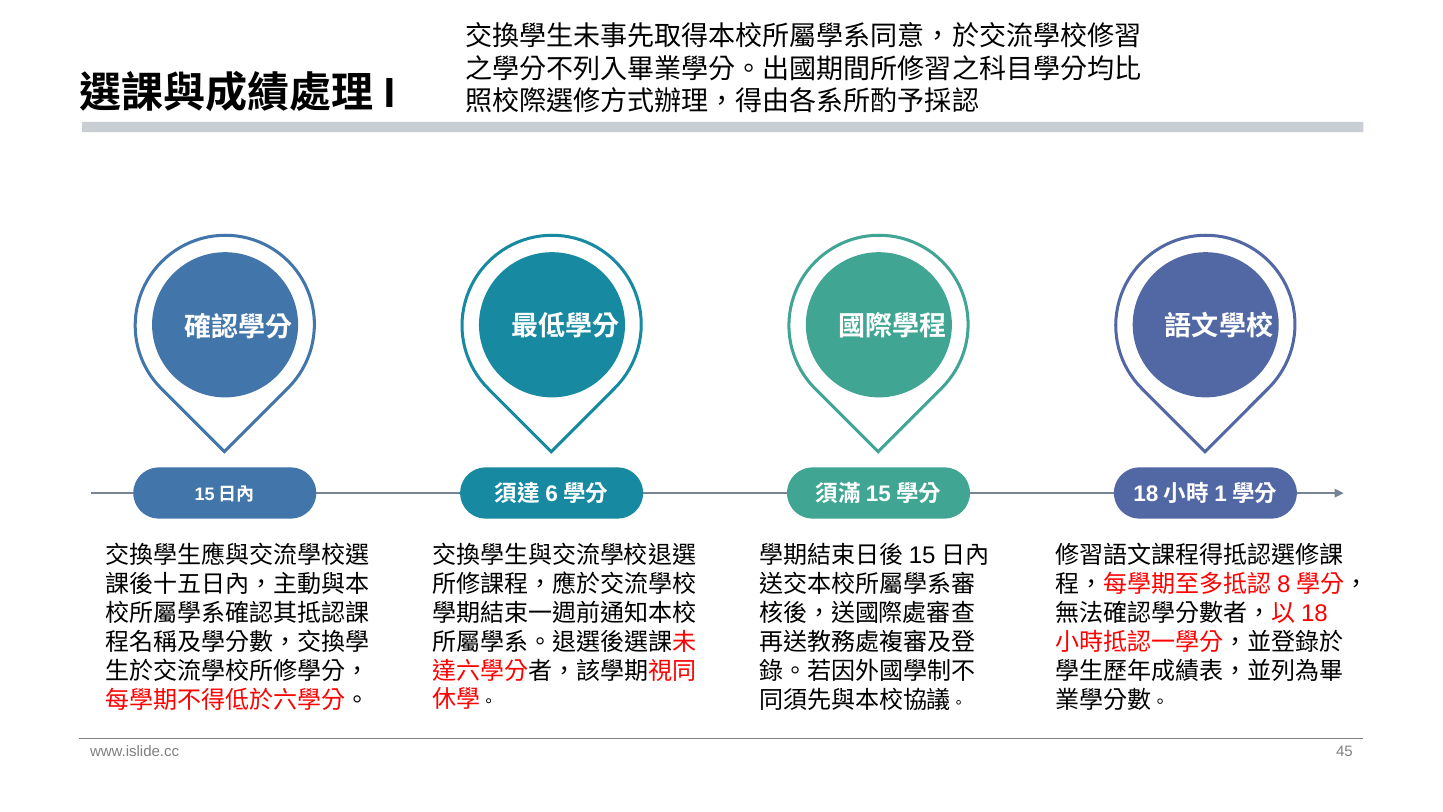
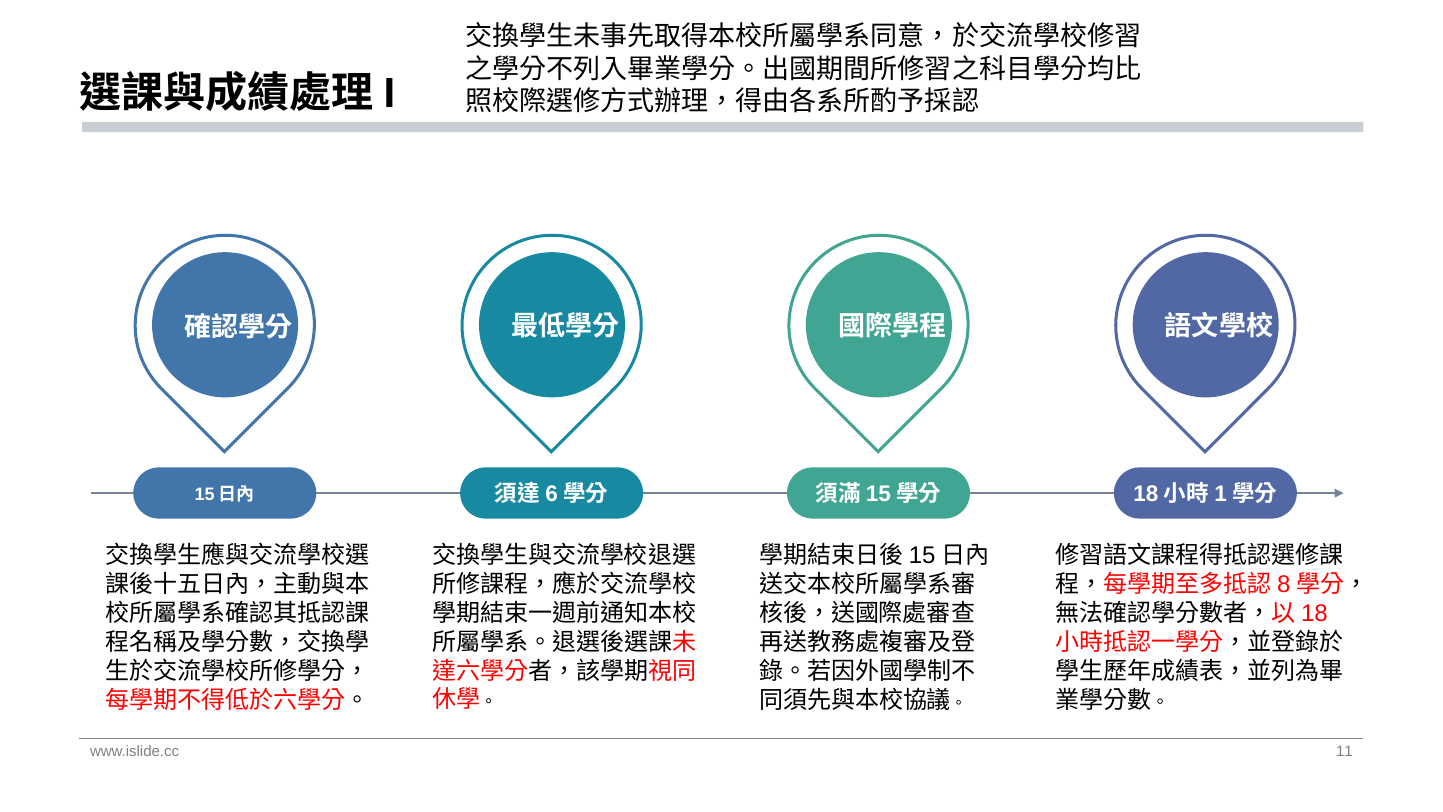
45: 45 -> 11
